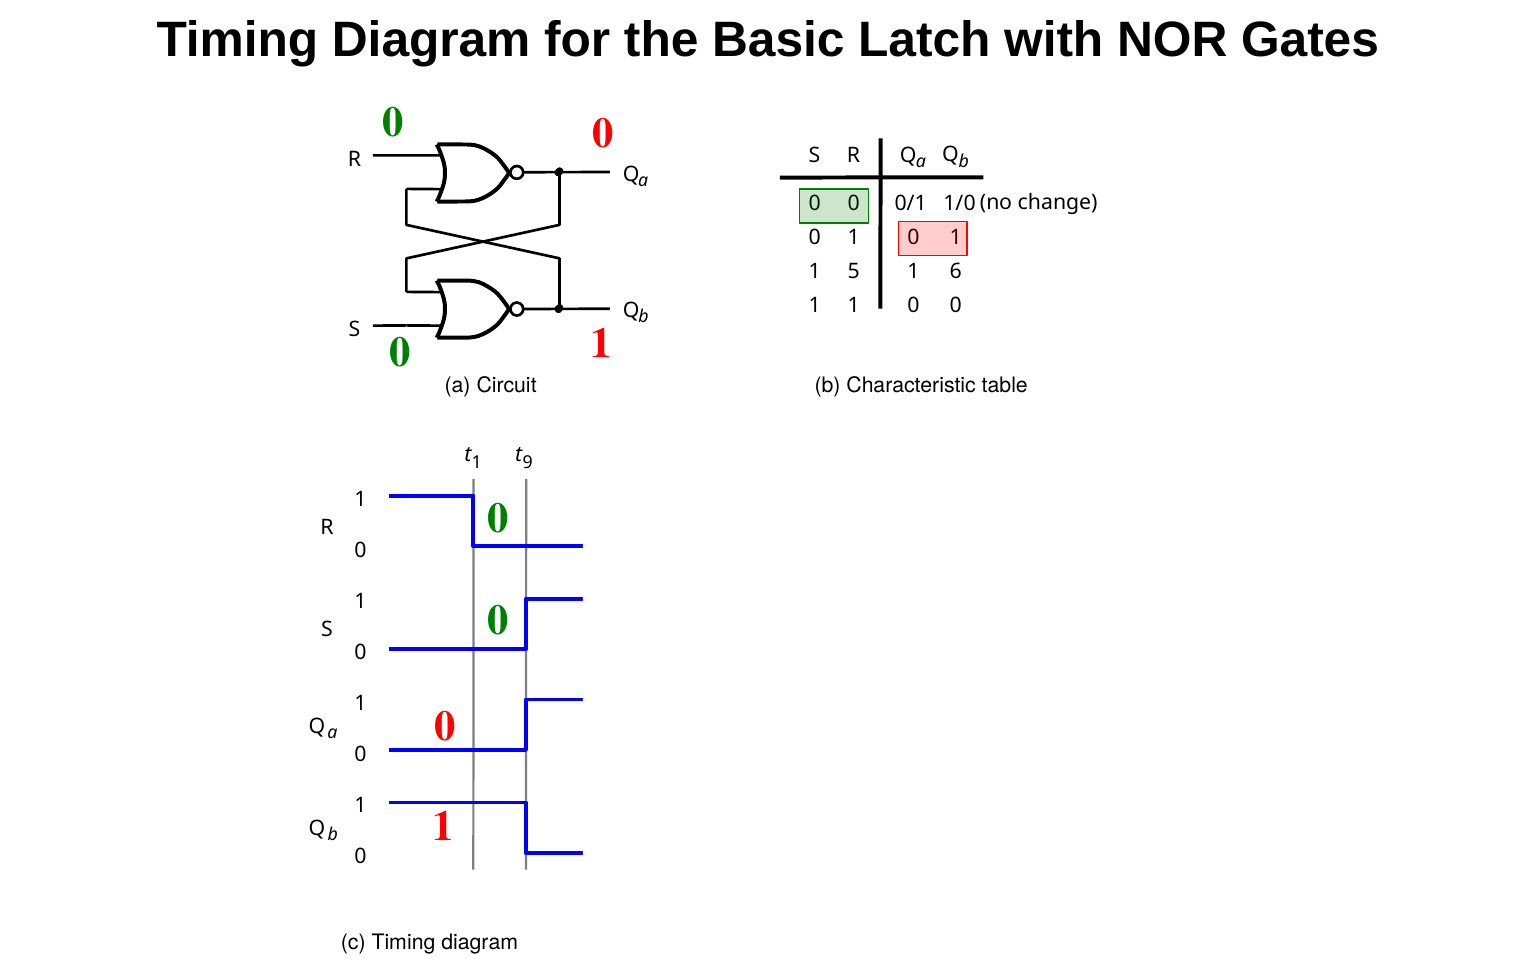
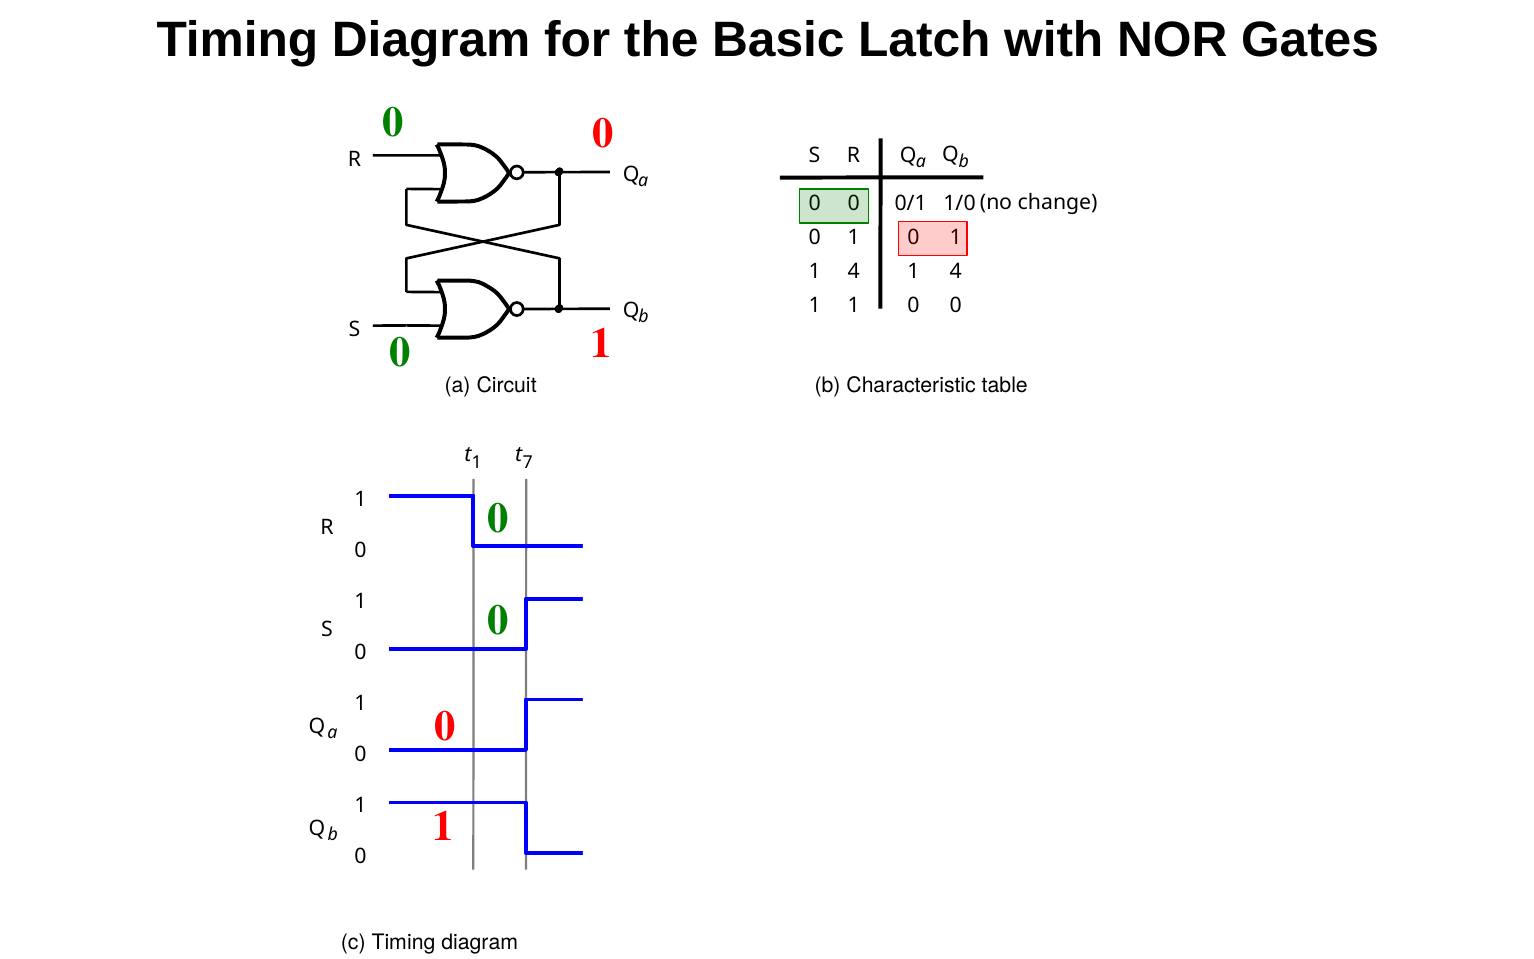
5 at (854, 271): 5 -> 4
6 at (956, 271): 6 -> 4
1 t 9: 9 -> 7
